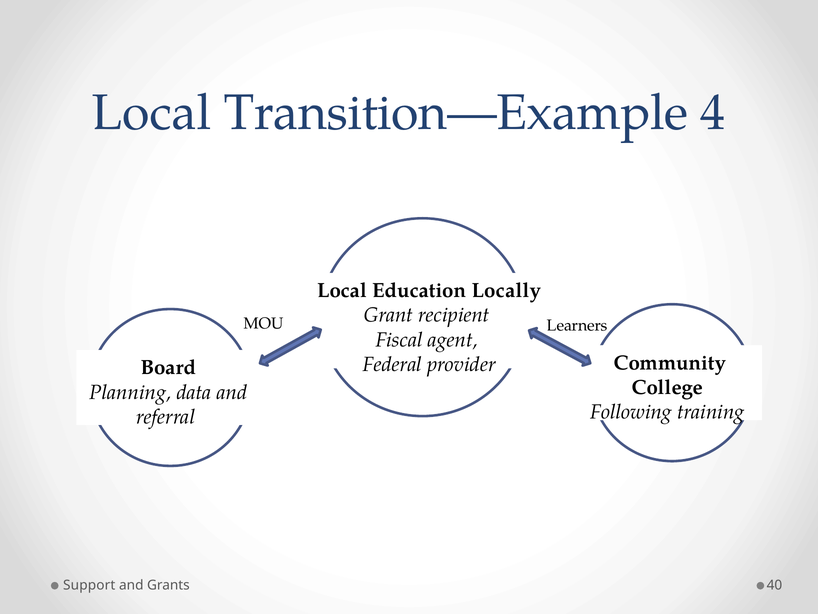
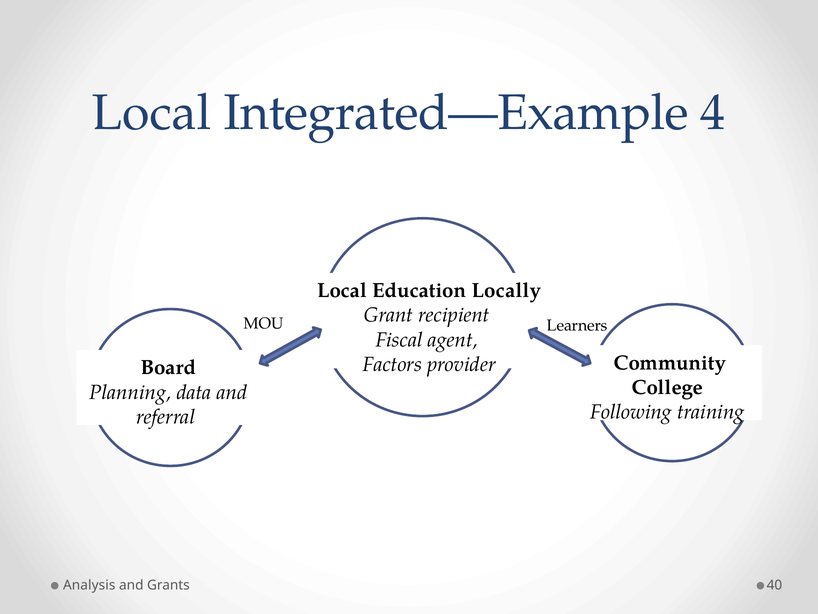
Transition—Example: Transition—Example -> Integrated—Example
Federal: Federal -> Factors
Support: Support -> Analysis
